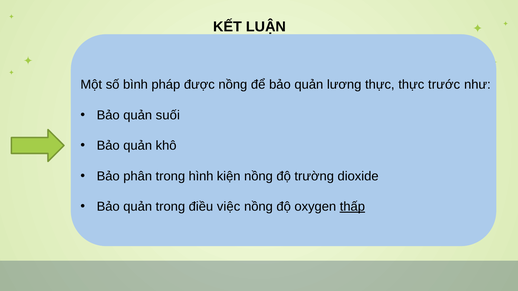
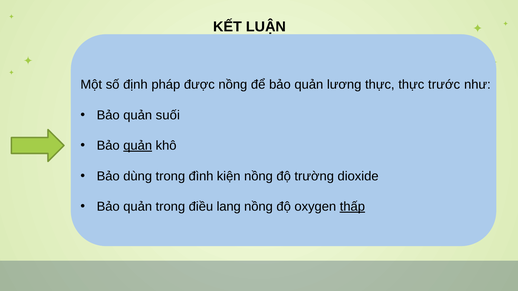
bình: bình -> định
quản at (138, 146) underline: none -> present
phân: phân -> dùng
hình: hình -> đình
việc: việc -> lang
